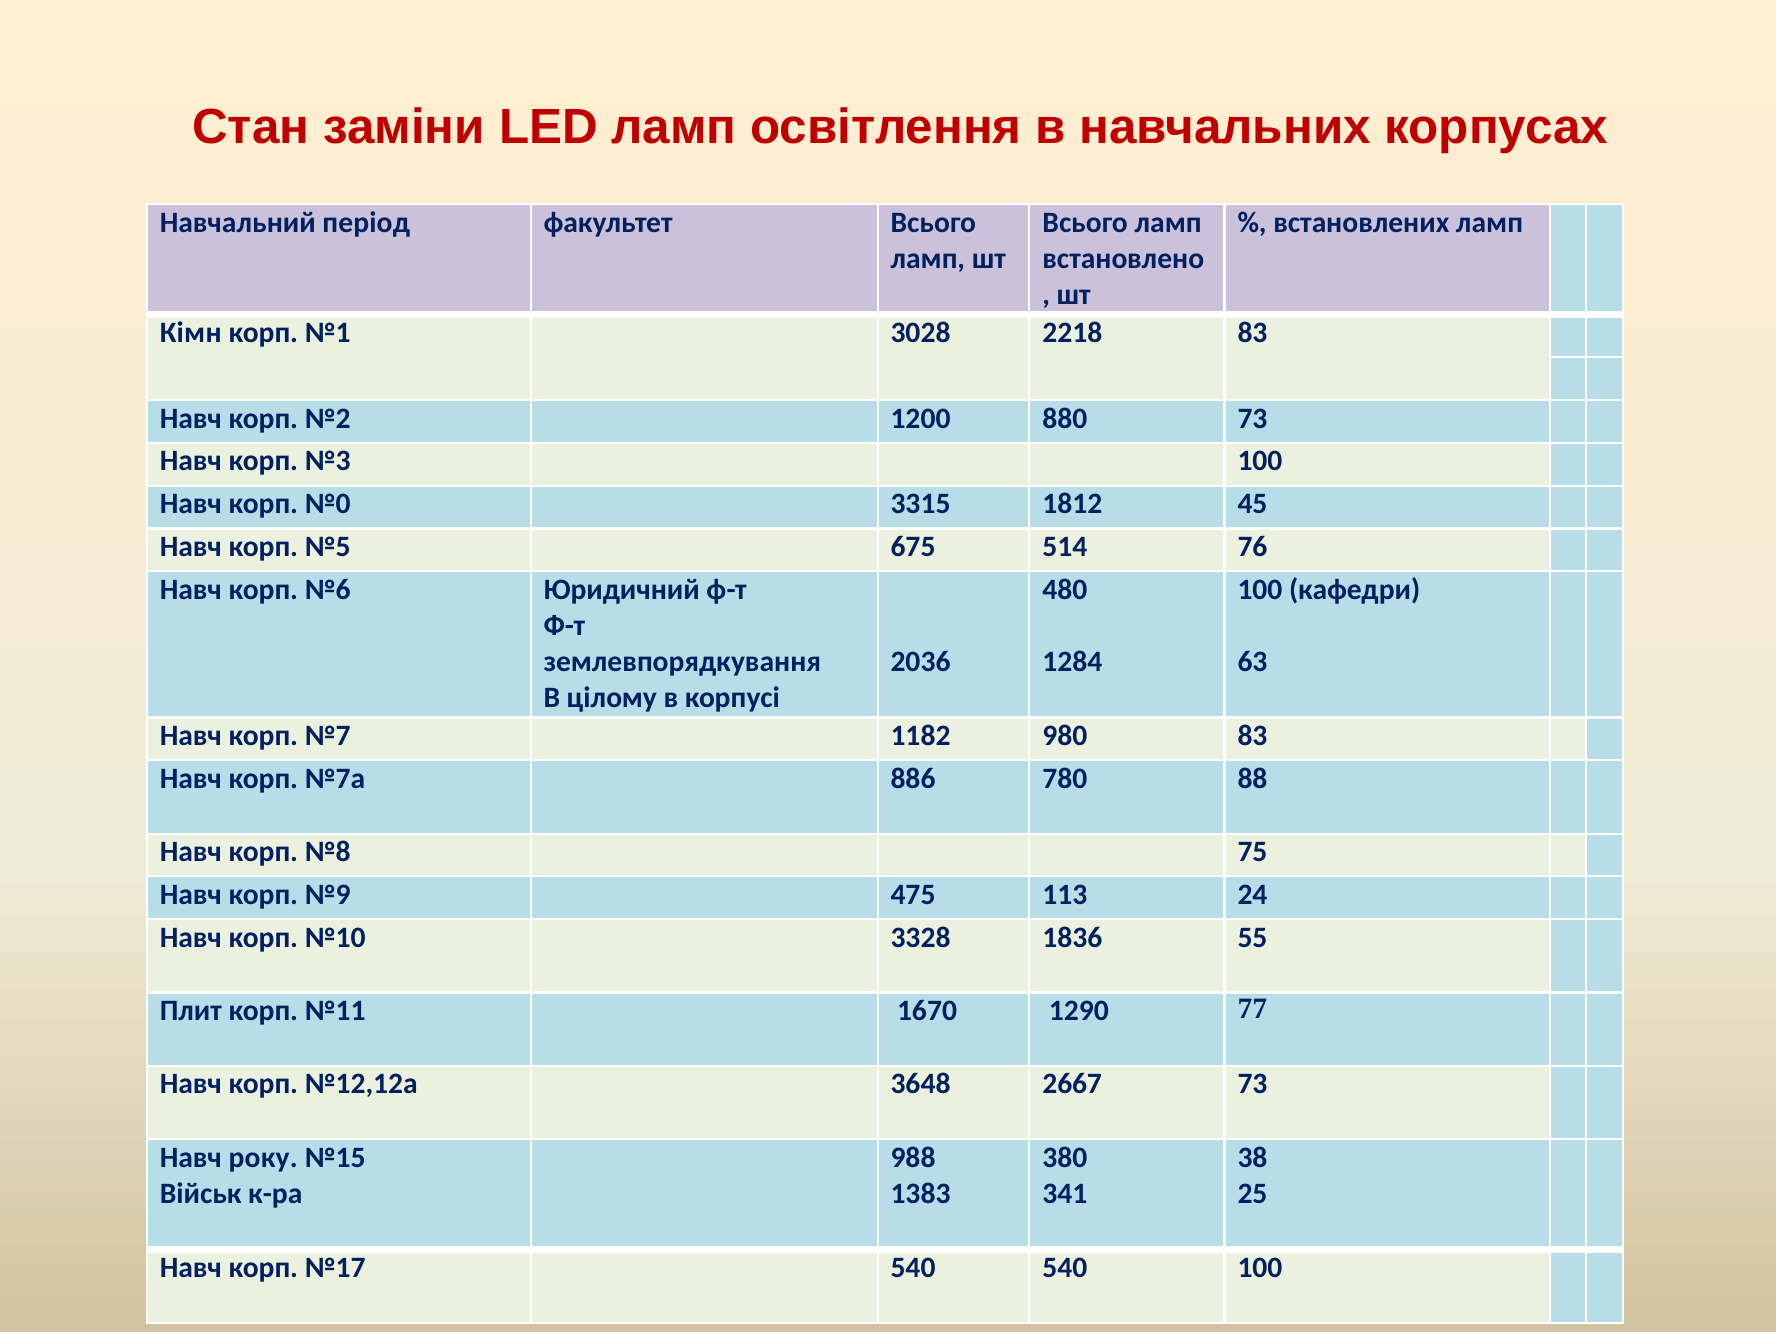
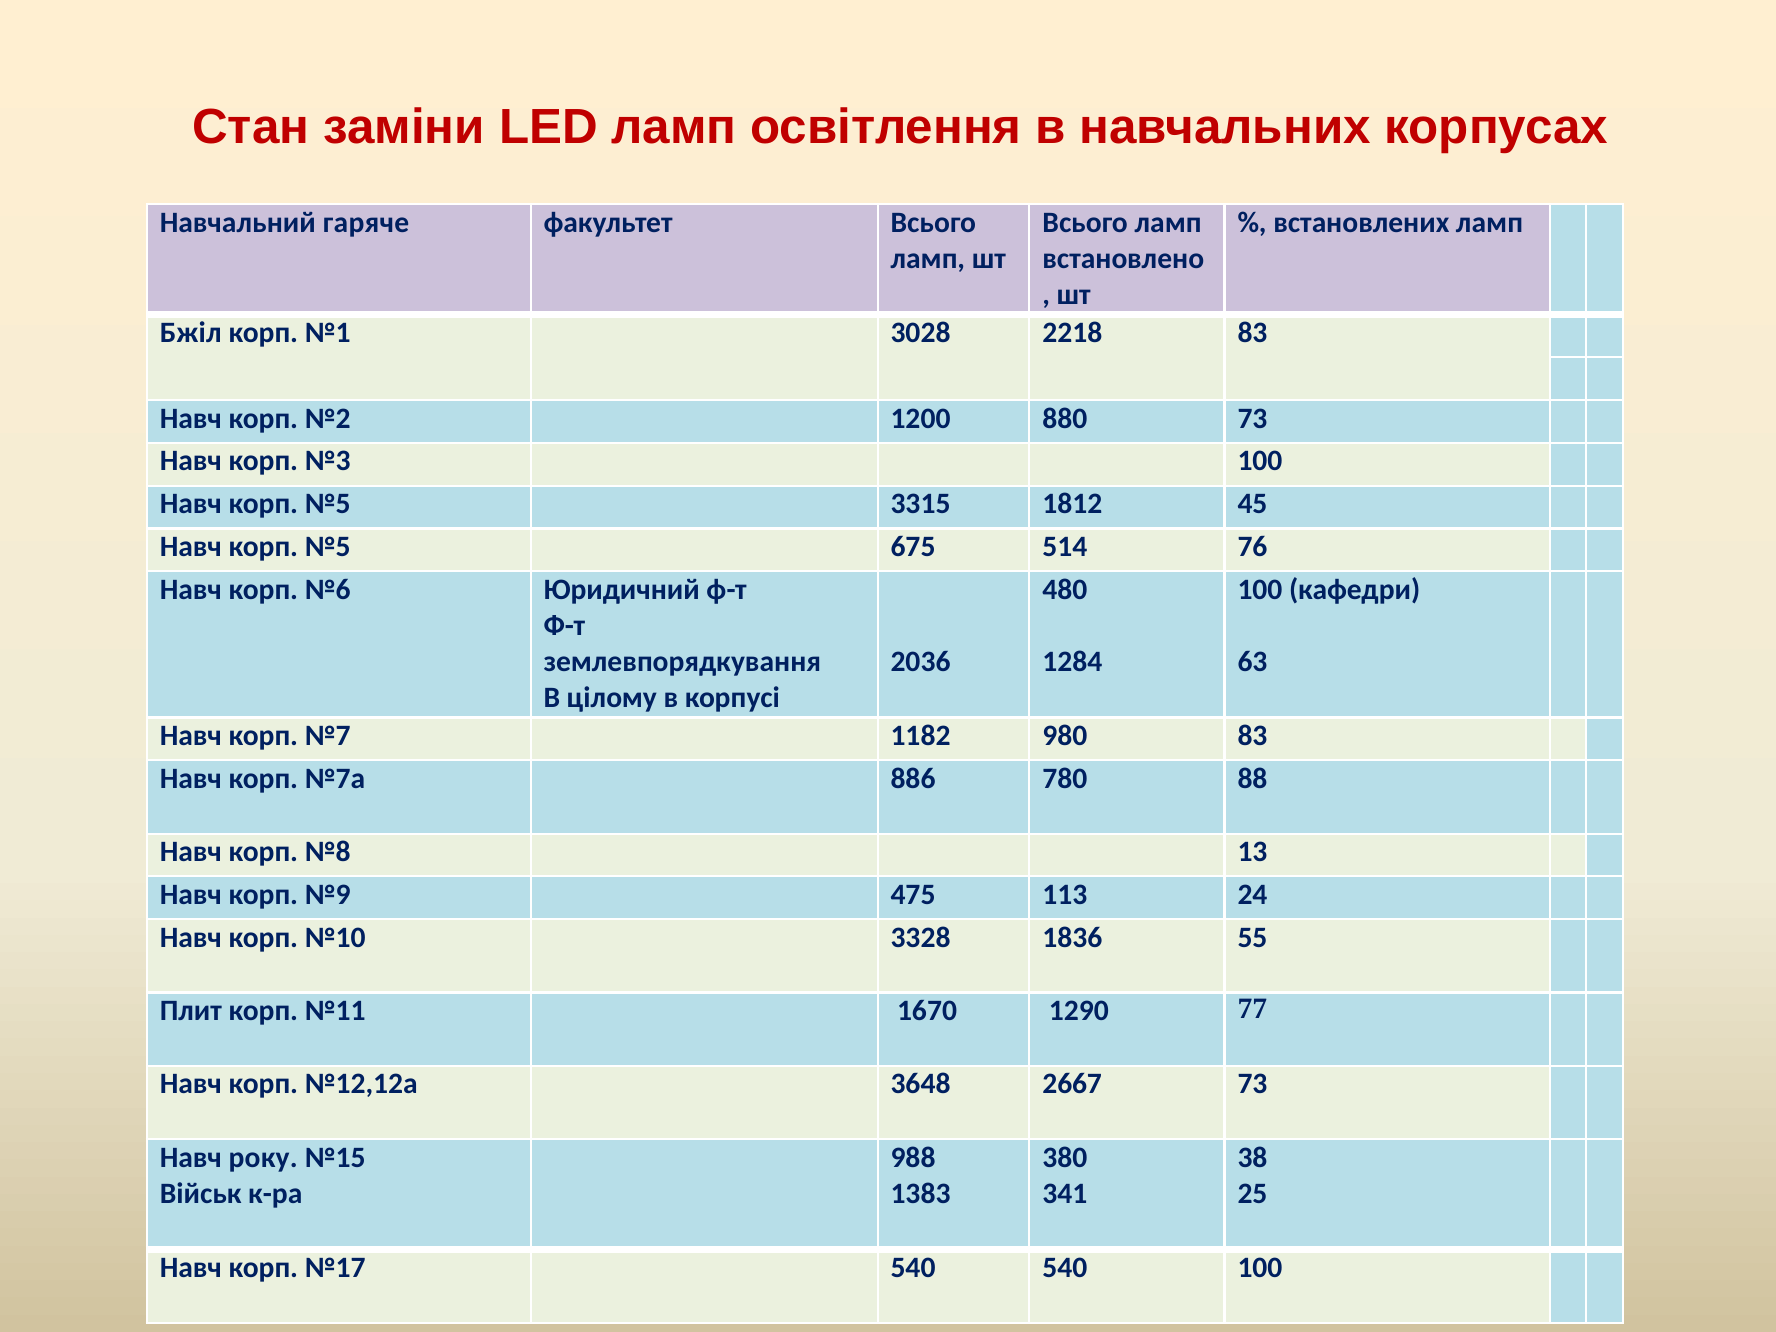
період: період -> гаряче
Кімн: Кімн -> Бжіл
№0 at (328, 504): №0 -> №5
75: 75 -> 13
